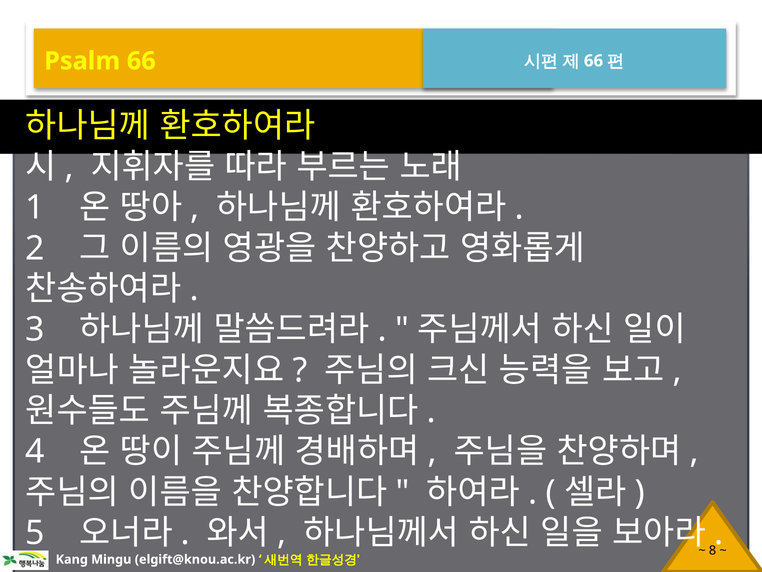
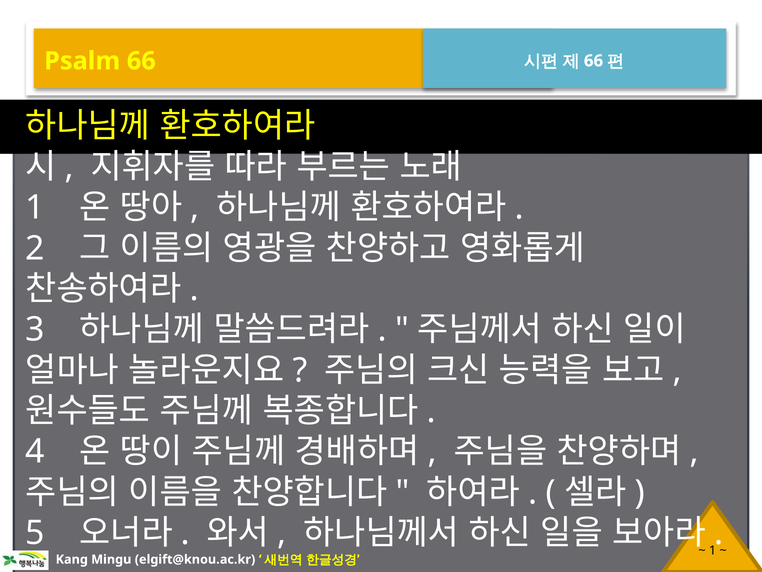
8 at (713, 550): 8 -> 1
